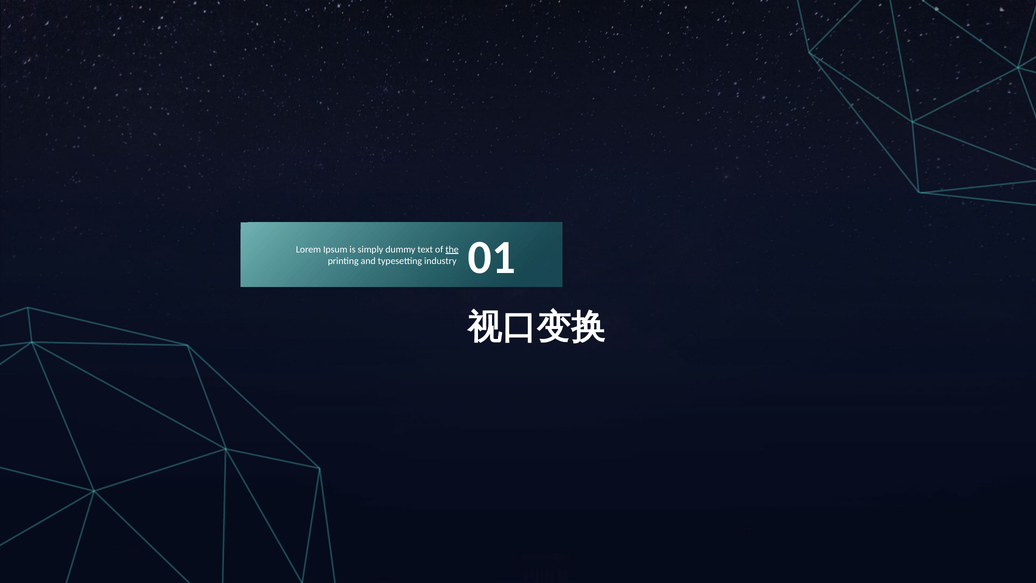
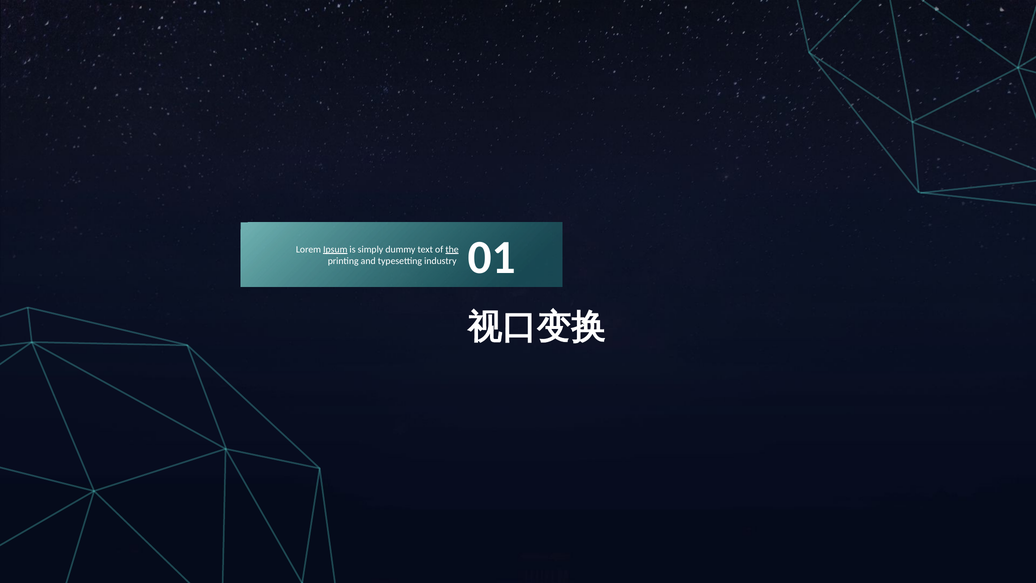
Ipsum underline: none -> present
